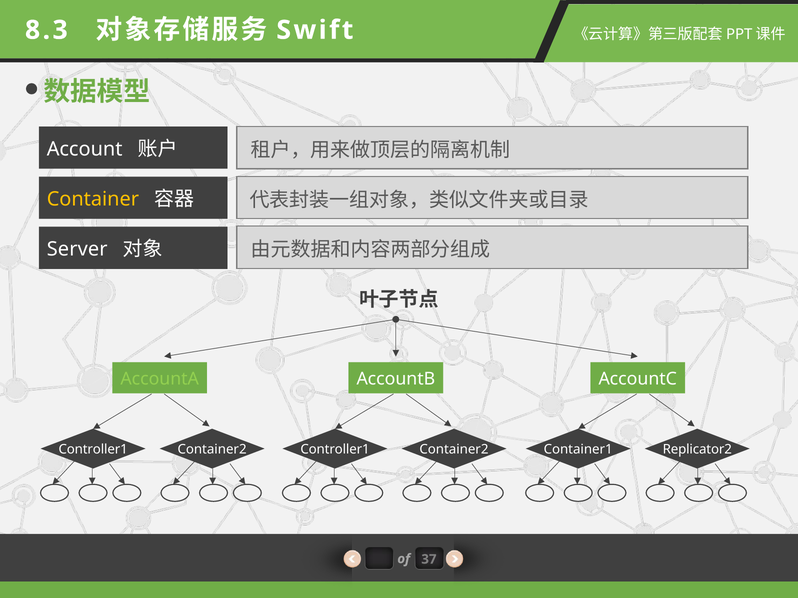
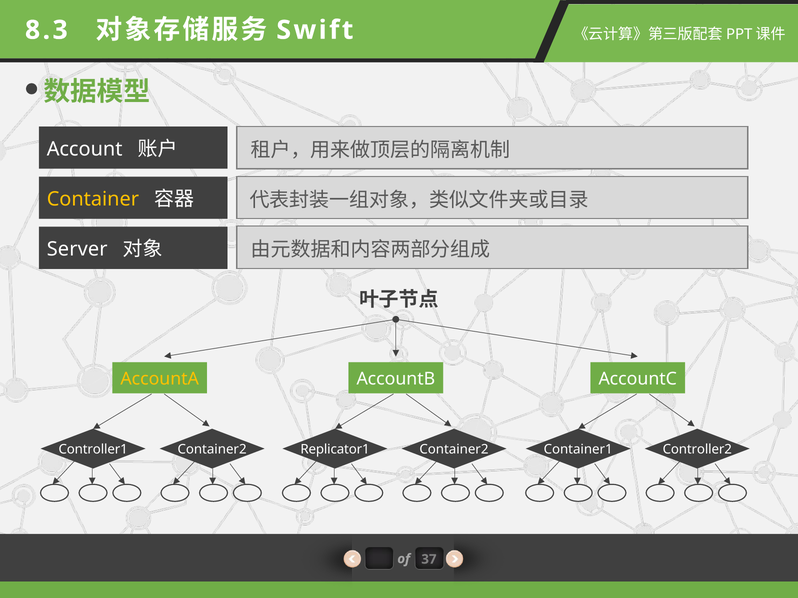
AccountA colour: light green -> yellow
Container2 Controller1: Controller1 -> Replicator1
Replicator2: Replicator2 -> Controller2
